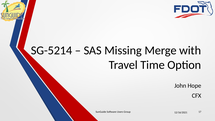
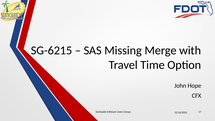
SG-5214: SG-5214 -> SG-6215
